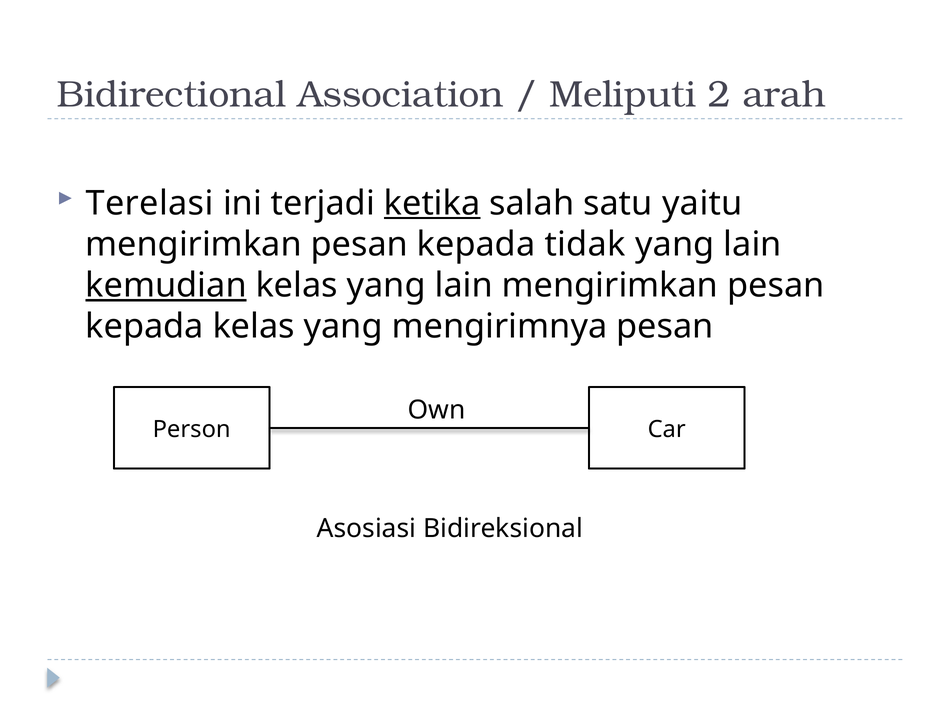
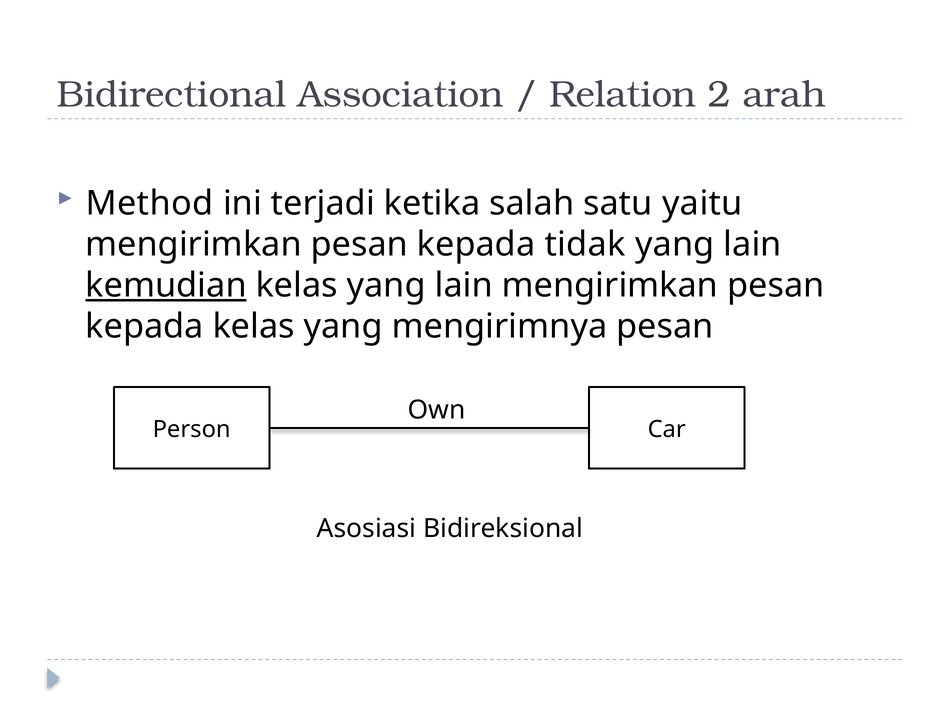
Meliputi: Meliputi -> Relation
Terelasi: Terelasi -> Method
ketika underline: present -> none
